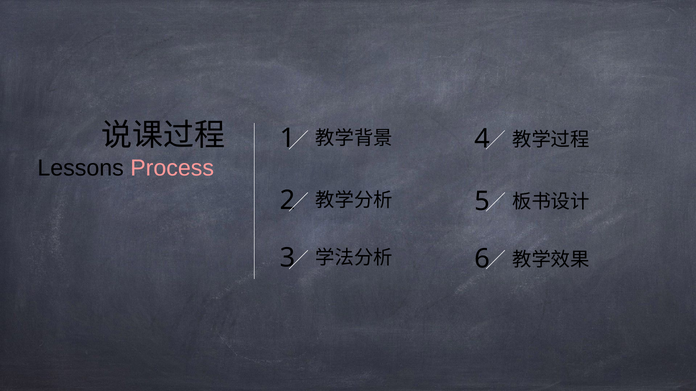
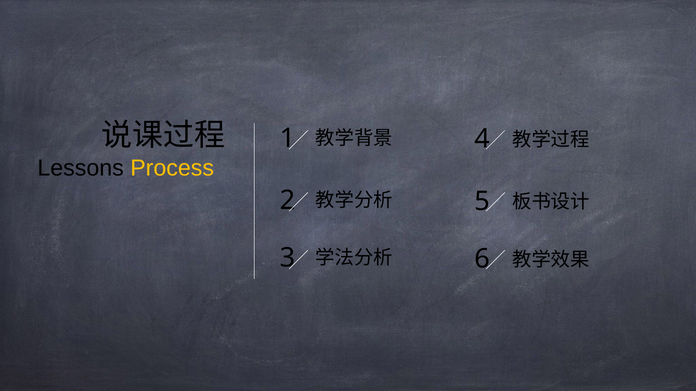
Process colour: pink -> yellow
